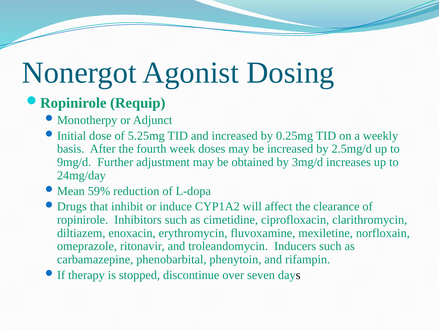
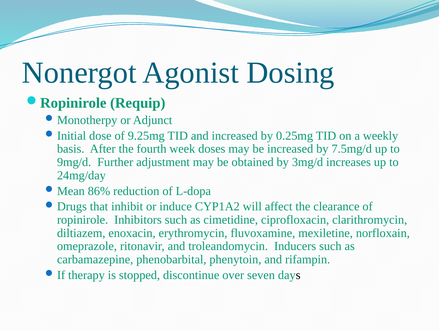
5.25mg: 5.25mg -> 9.25mg
2.5mg/d: 2.5mg/d -> 7.5mg/d
59%: 59% -> 86%
